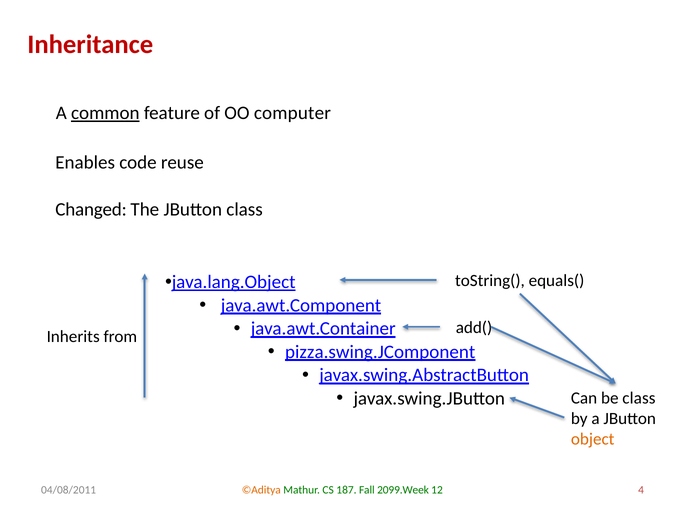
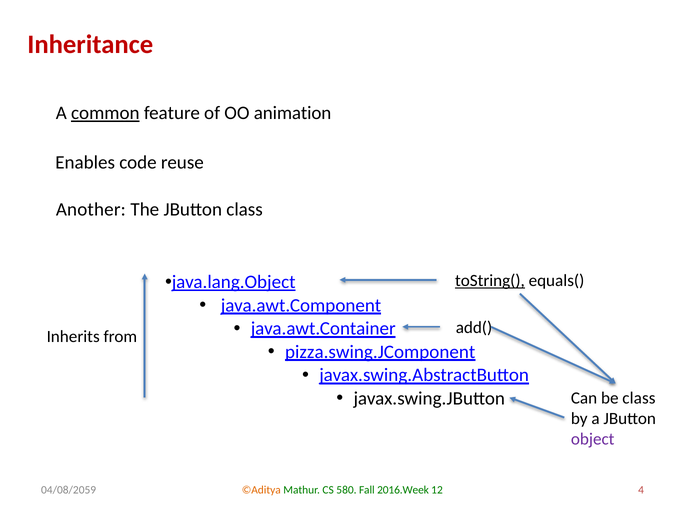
computer: computer -> animation
Changed: Changed -> Another
toString( underline: none -> present
object colour: orange -> purple
187: 187 -> 580
2099.Week: 2099.Week -> 2016.Week
04/08/2011: 04/08/2011 -> 04/08/2059
